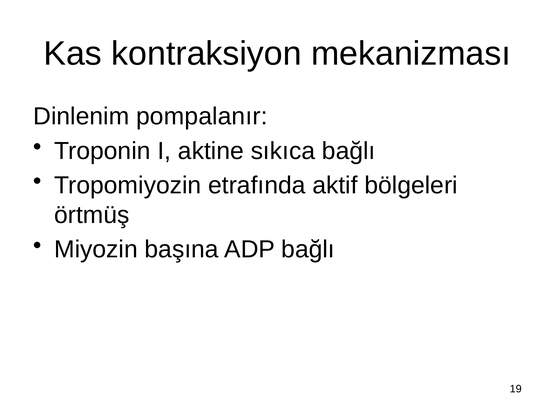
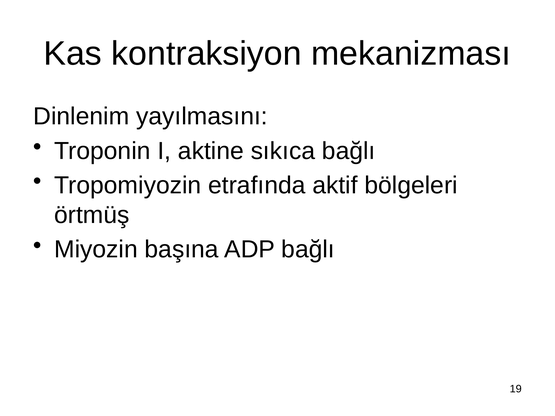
pompalanır: pompalanır -> yayılmasını
